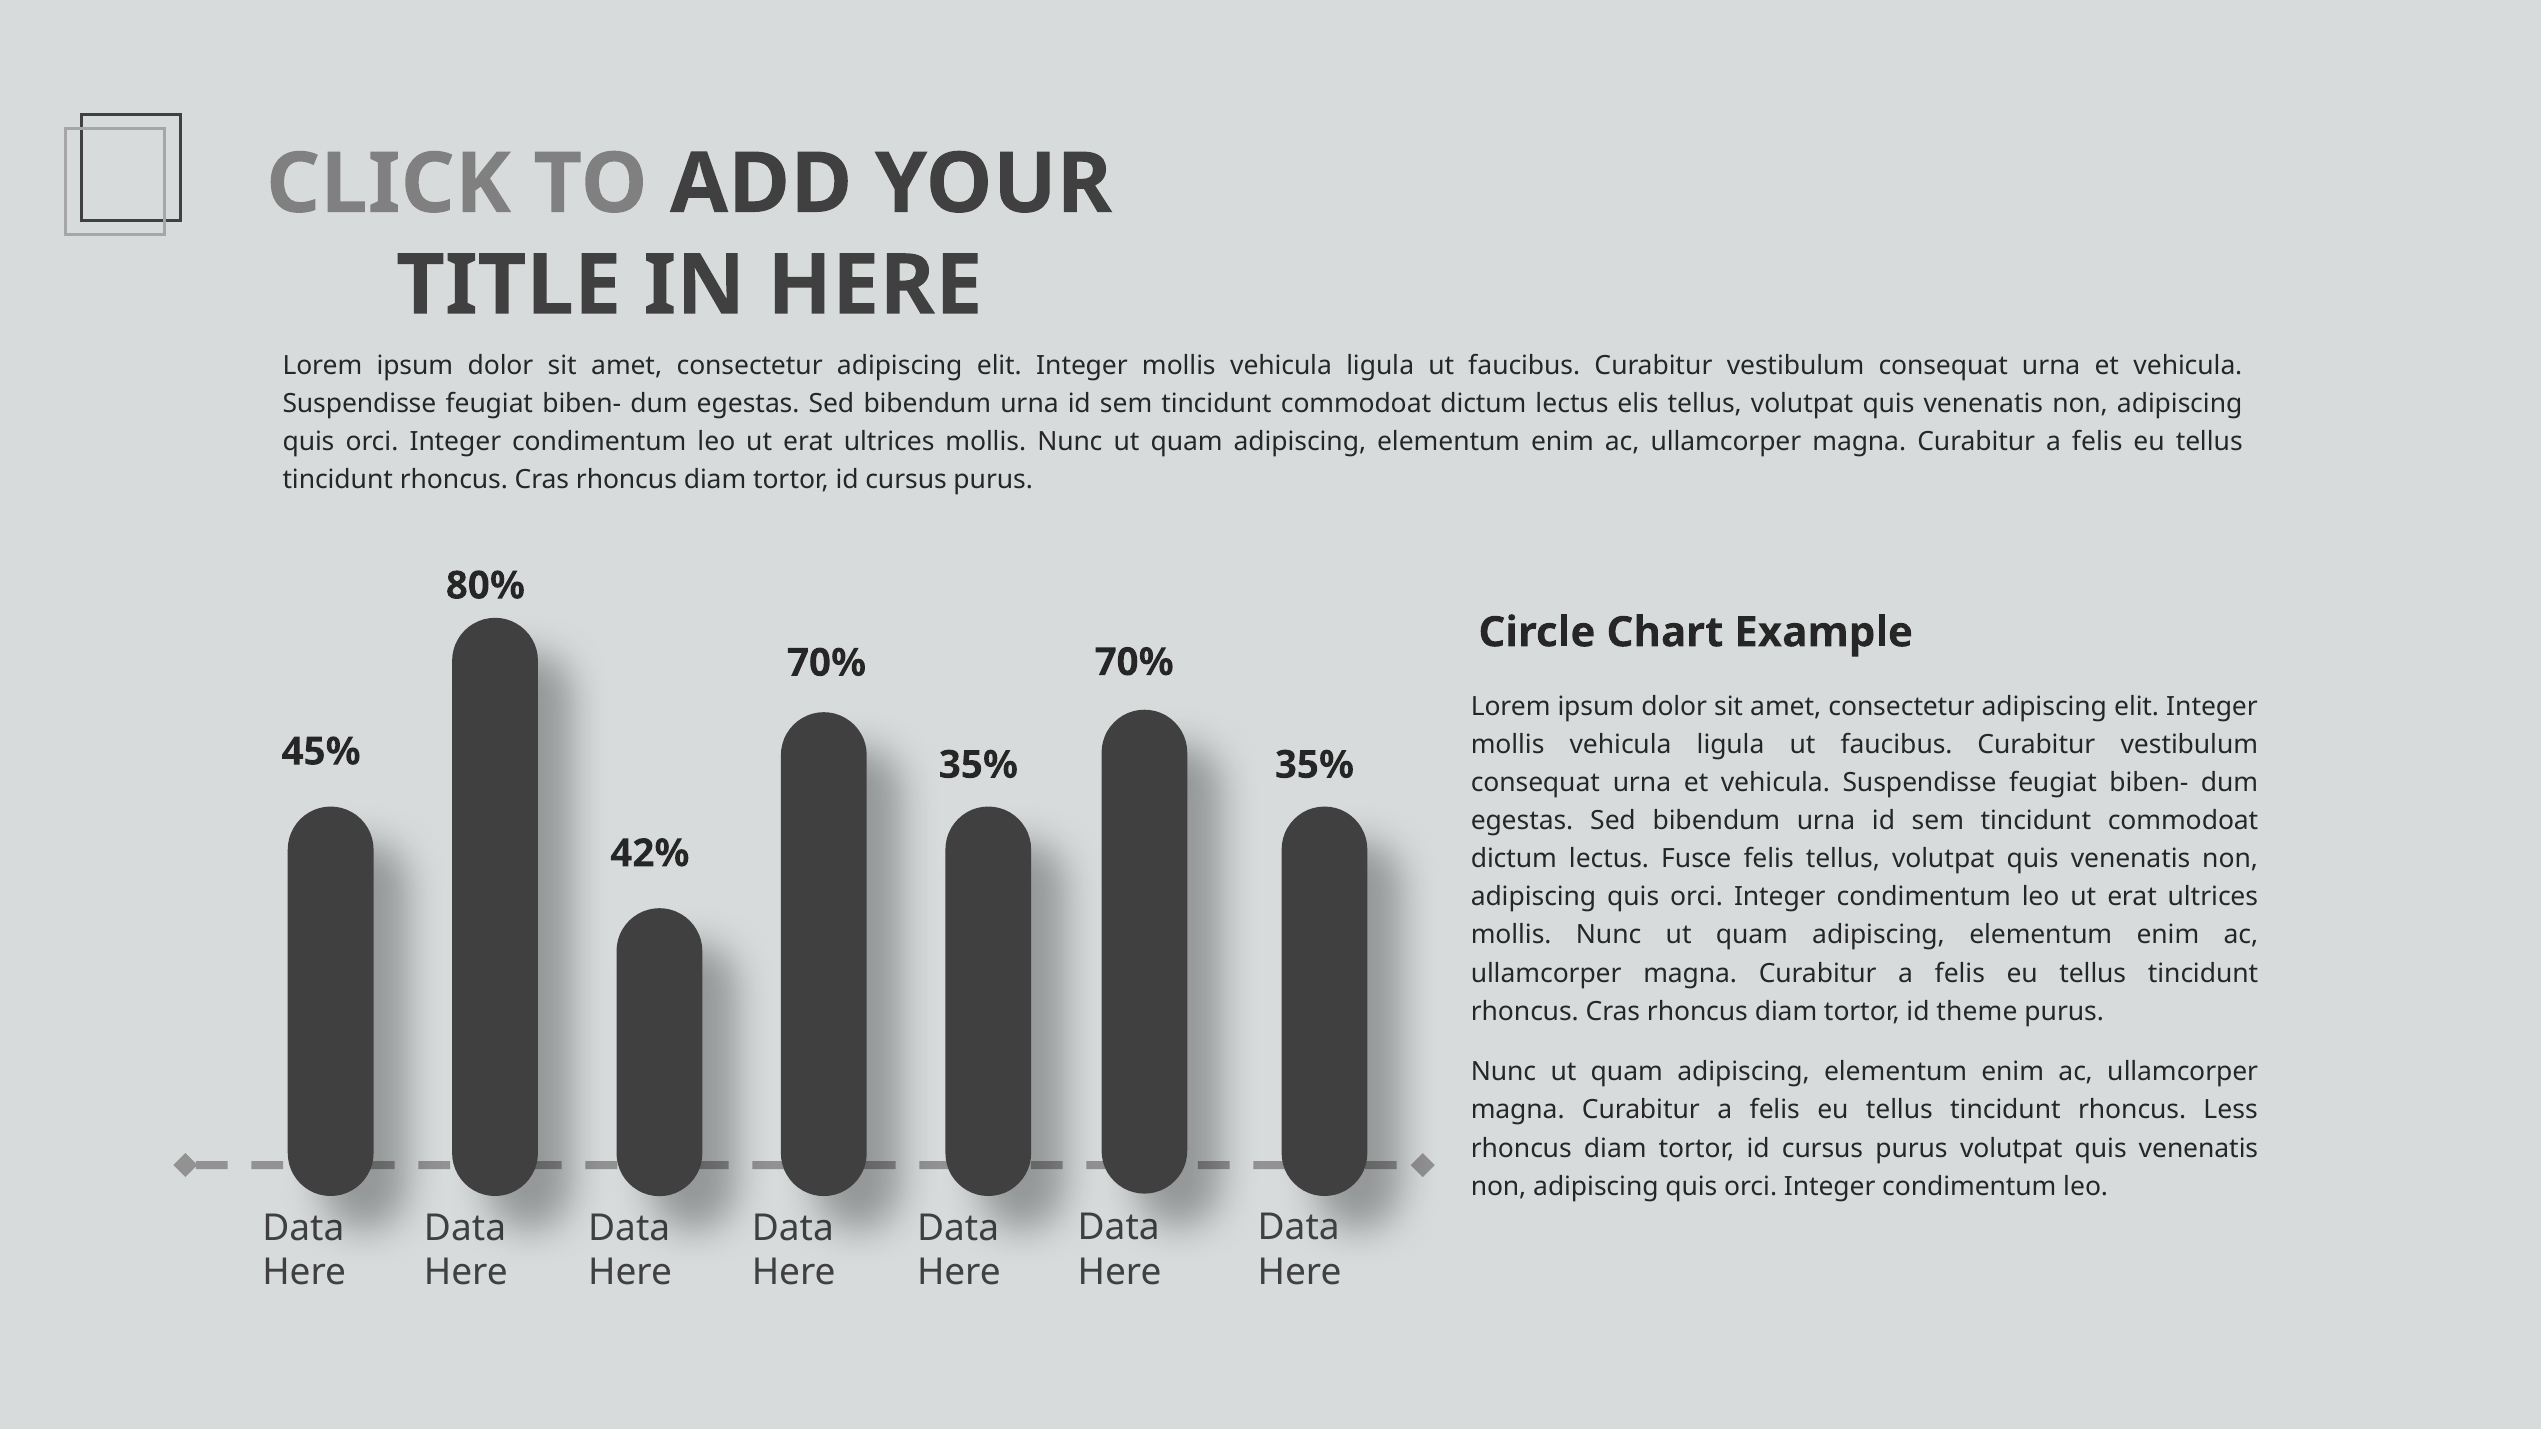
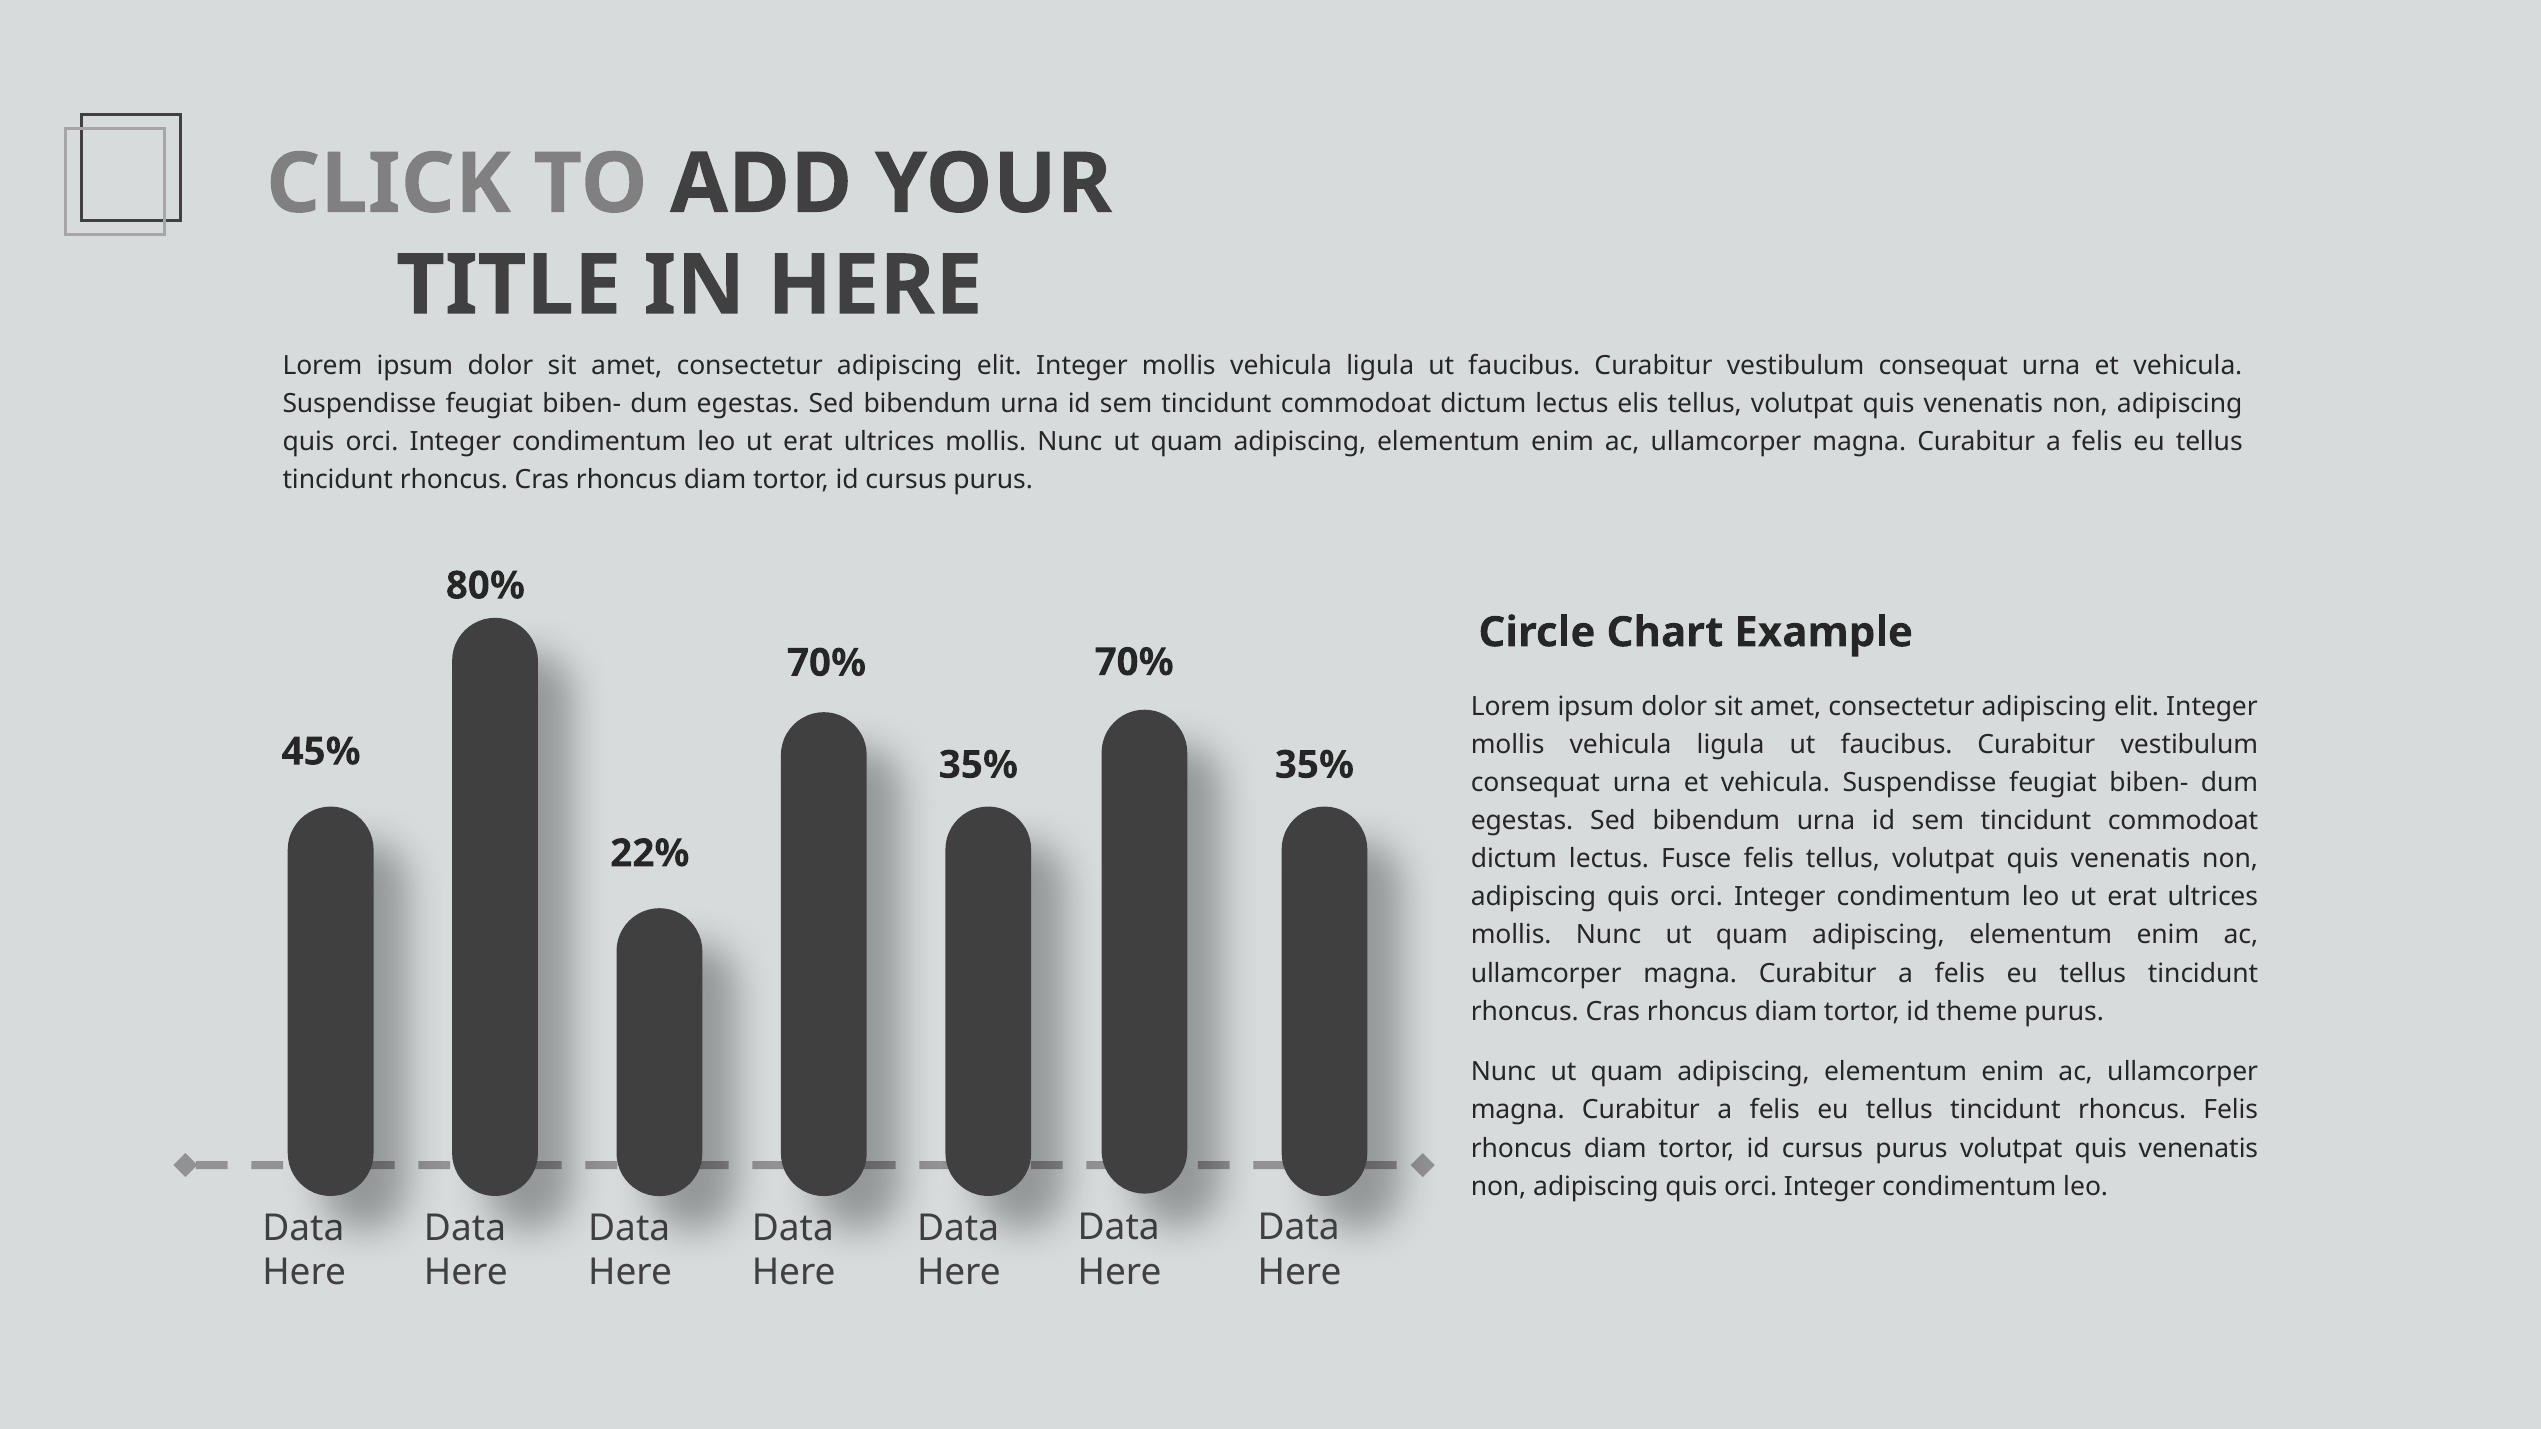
42%: 42% -> 22%
rhoncus Less: Less -> Felis
